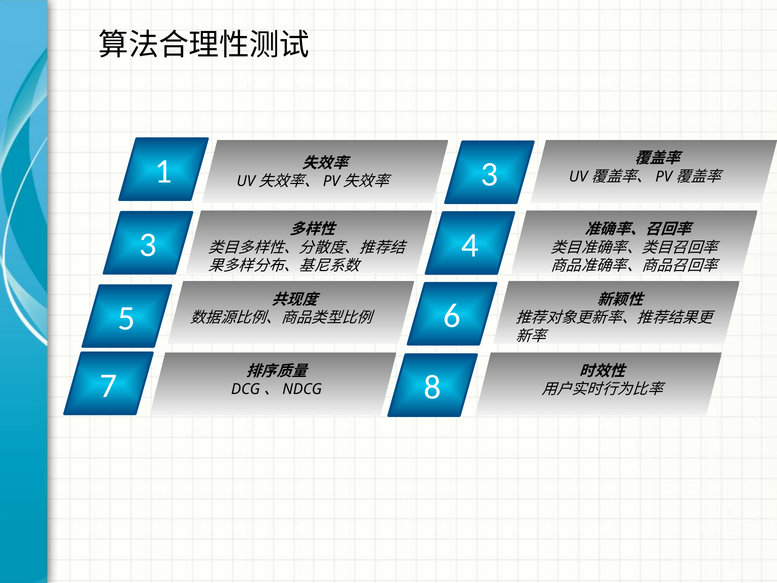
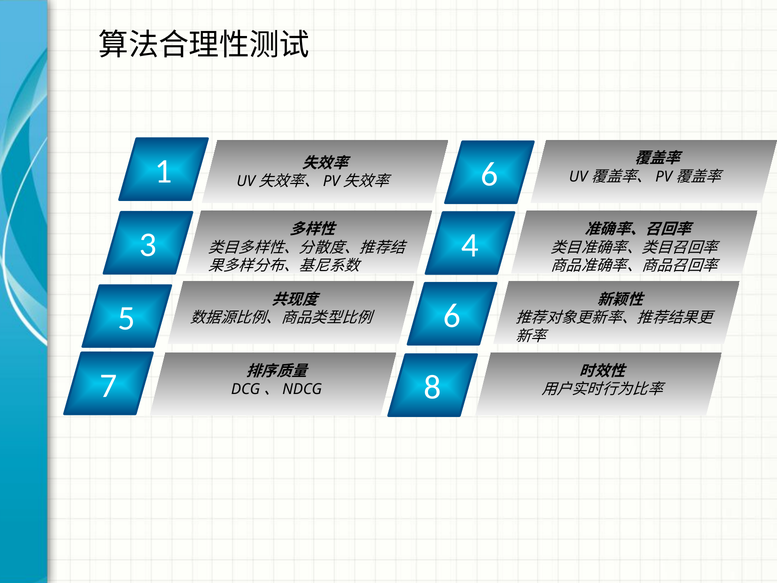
3 at (489, 174): 3 -> 6
